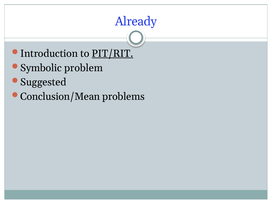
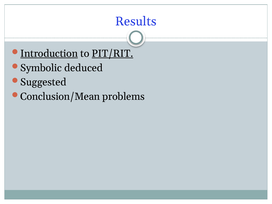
Already: Already -> Results
Introduction underline: none -> present
problem: problem -> deduced
